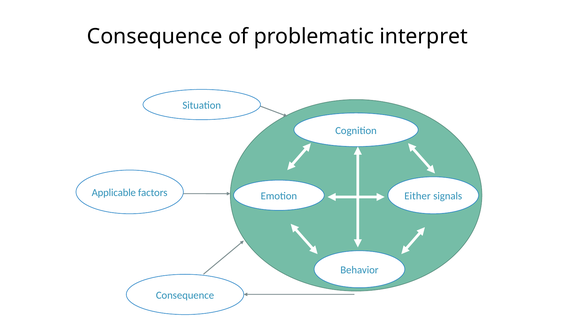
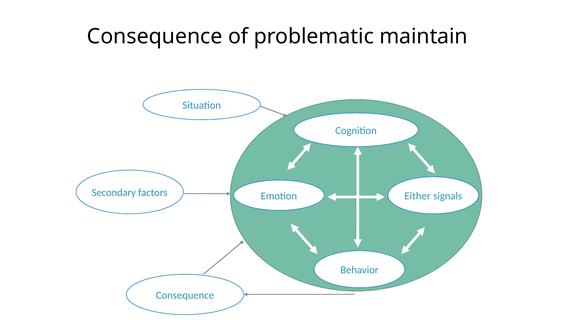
interpret: interpret -> maintain
Applicable: Applicable -> Secondary
